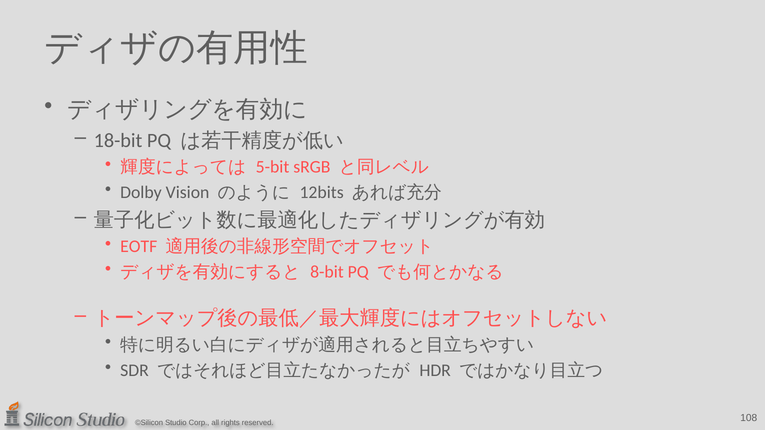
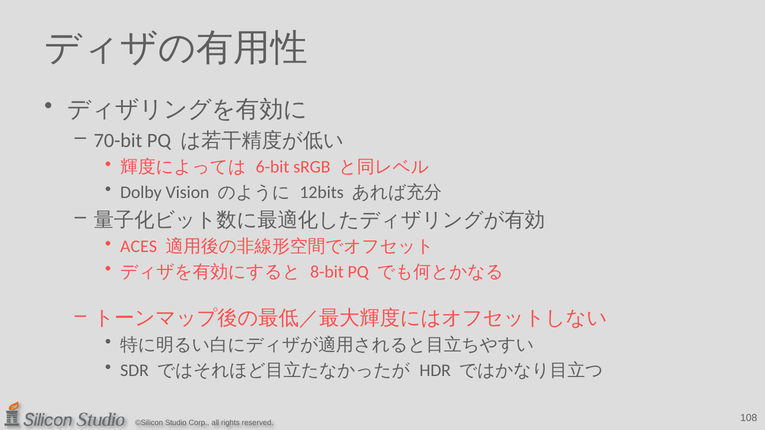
18-bit: 18-bit -> 70-bit
5-bit: 5-bit -> 6-bit
EOTF: EOTF -> ACES
